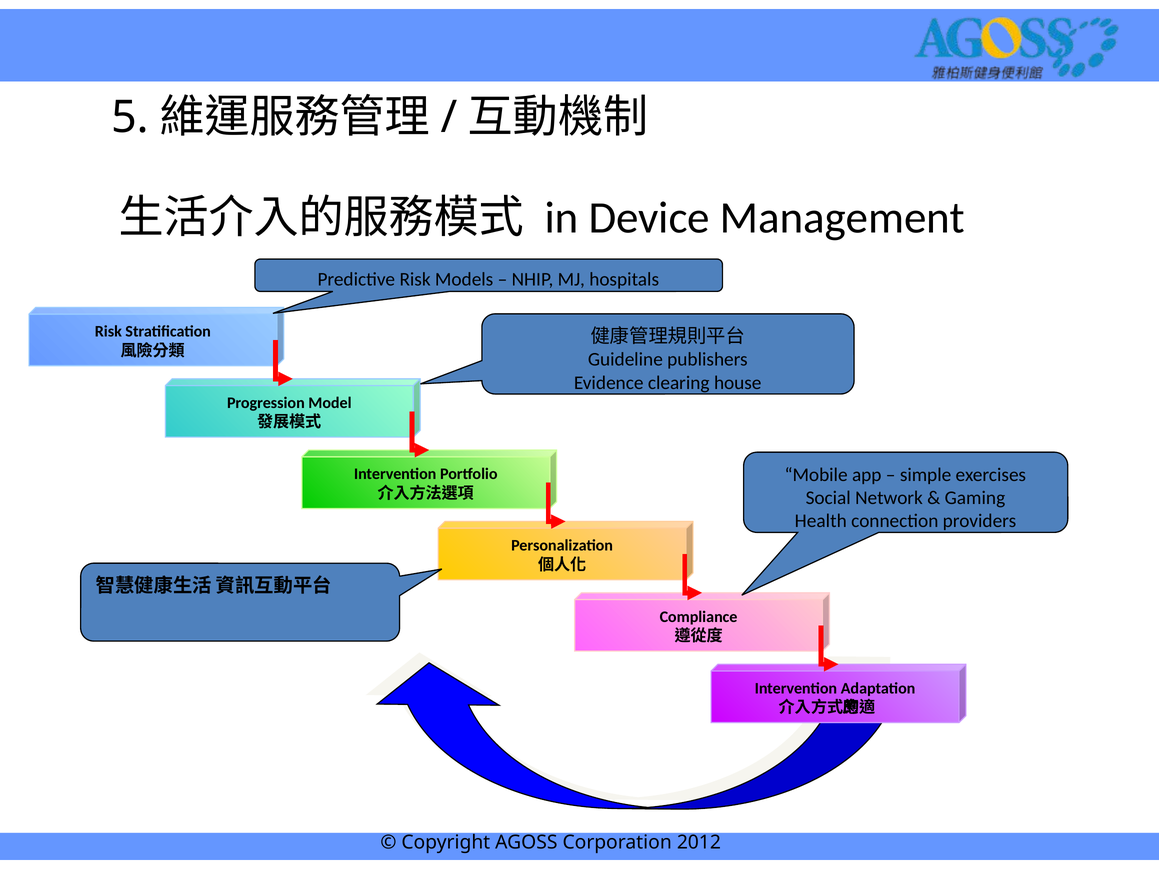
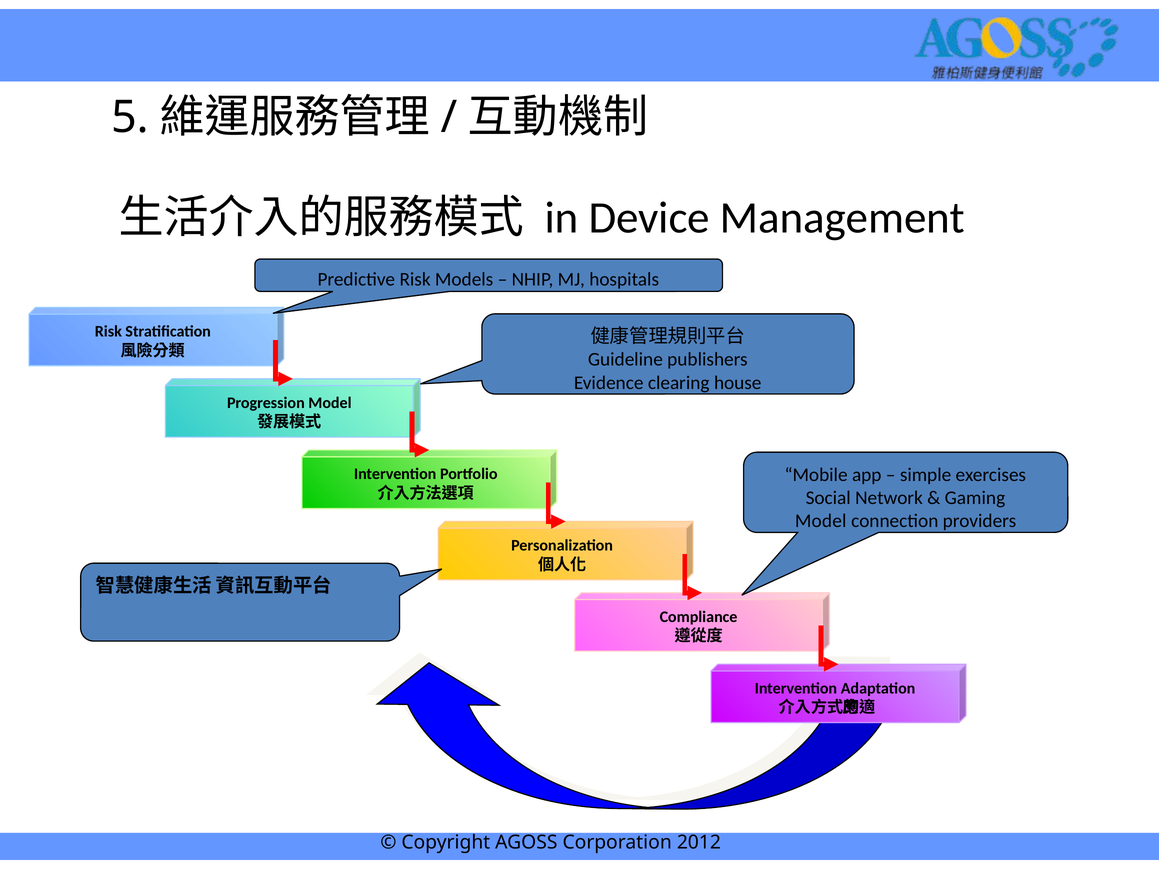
Health at (821, 521): Health -> Model
